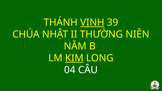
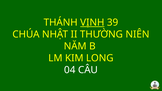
KIM underline: present -> none
